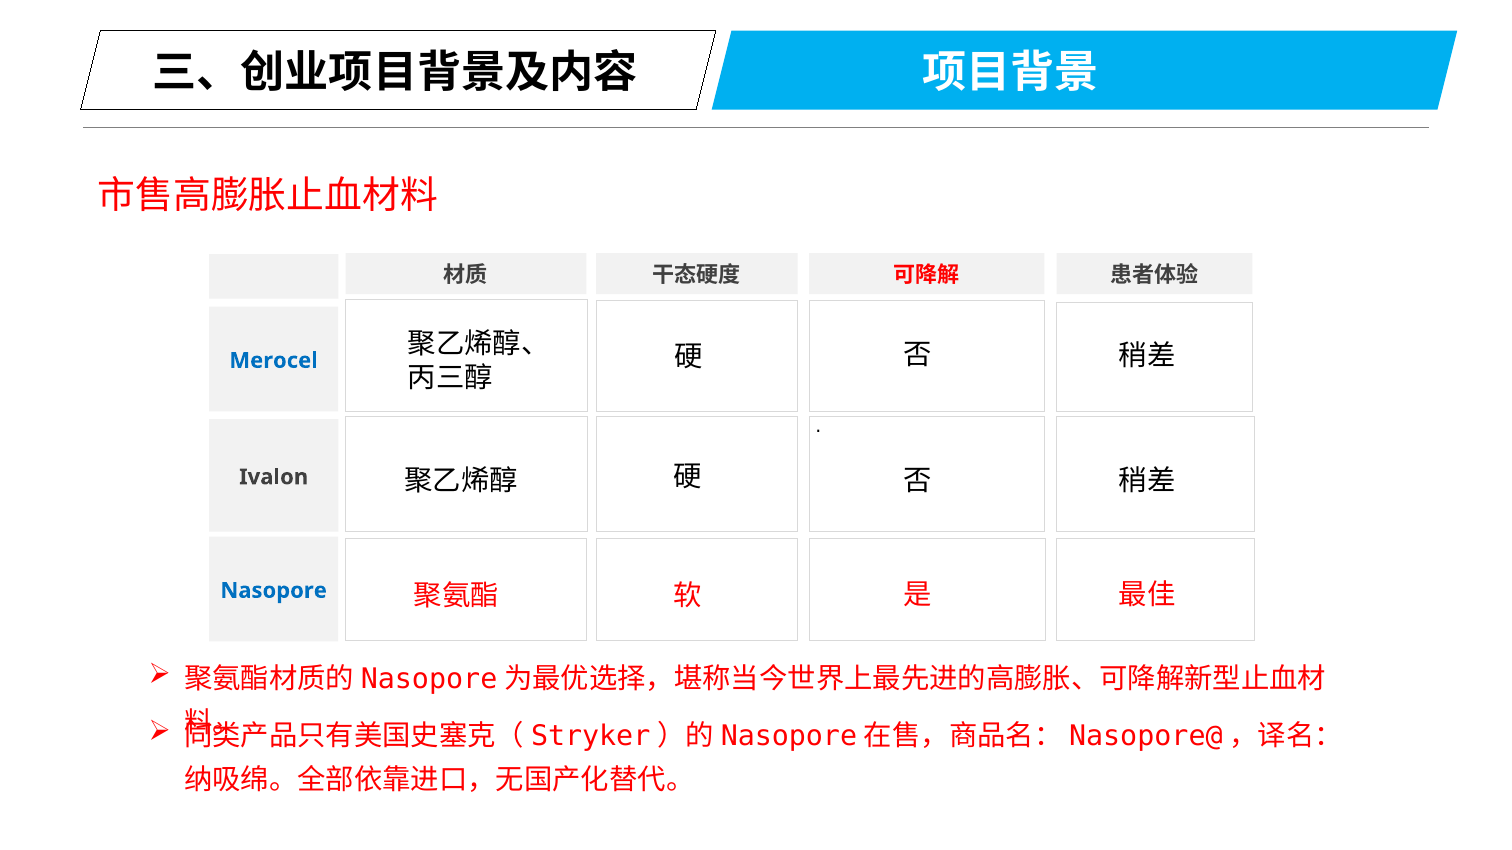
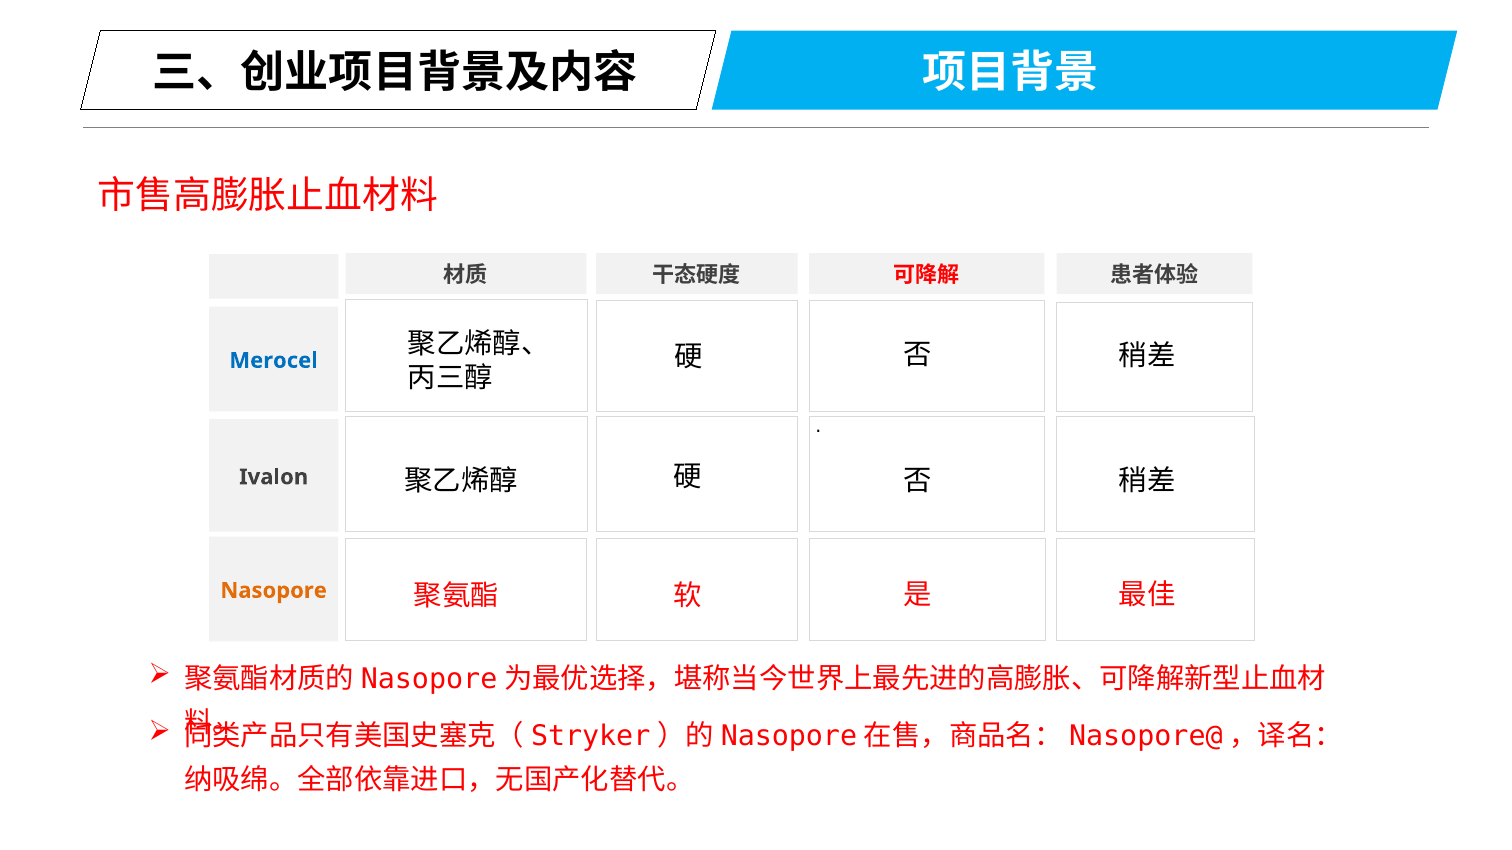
Nasopore colour: blue -> orange
